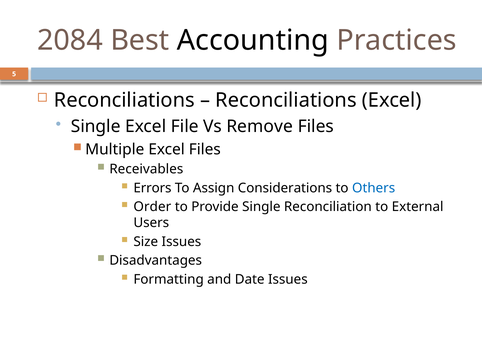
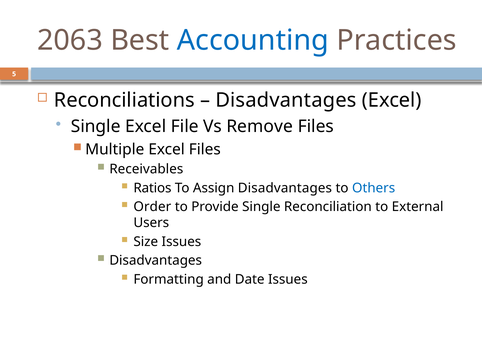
2084: 2084 -> 2063
Accounting colour: black -> blue
Reconciliations at (286, 100): Reconciliations -> Disadvantages
Errors: Errors -> Ratios
Assign Considerations: Considerations -> Disadvantages
